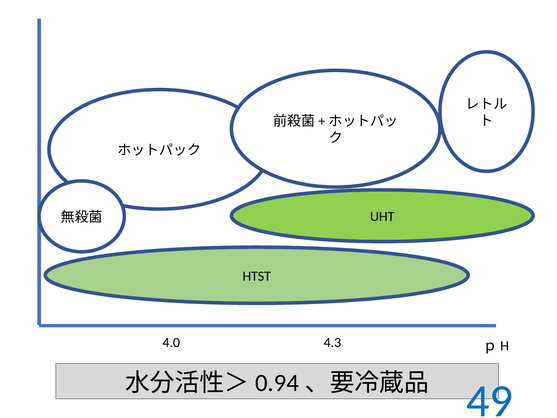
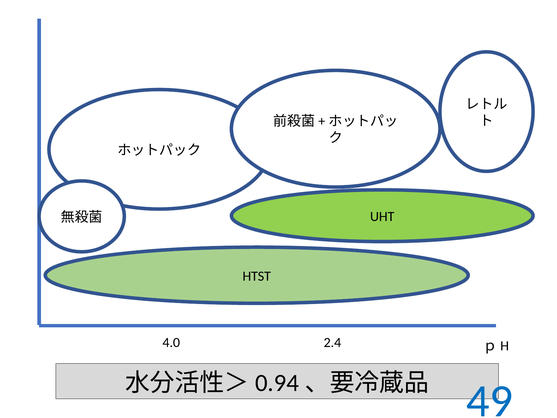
4.3: 4.3 -> 2.4
